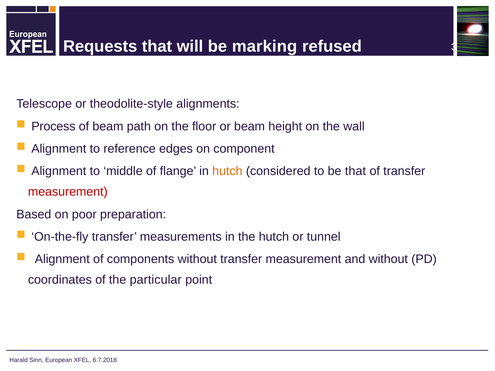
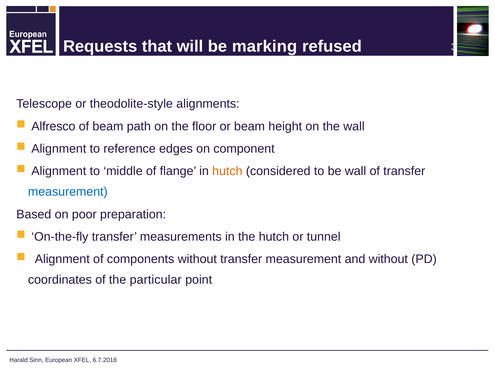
Process: Process -> Alfresco
be that: that -> wall
measurement at (68, 192) colour: red -> blue
